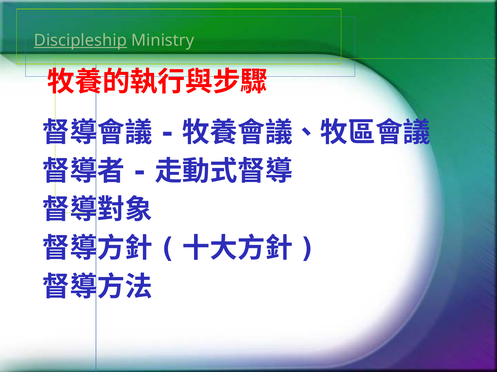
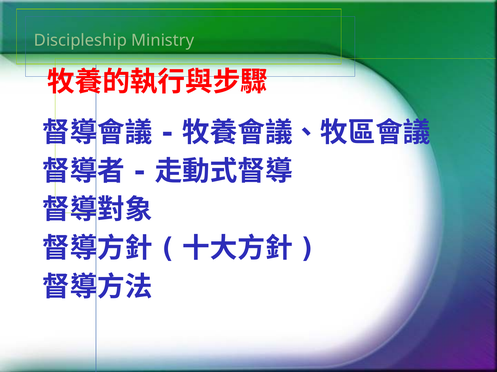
Discipleship underline: present -> none
